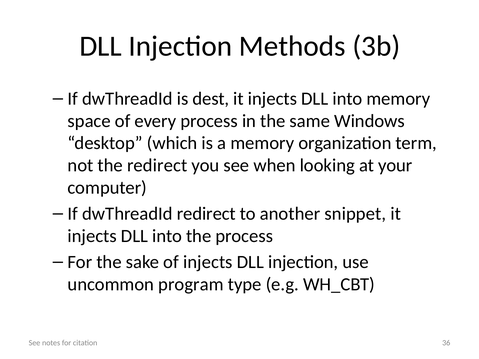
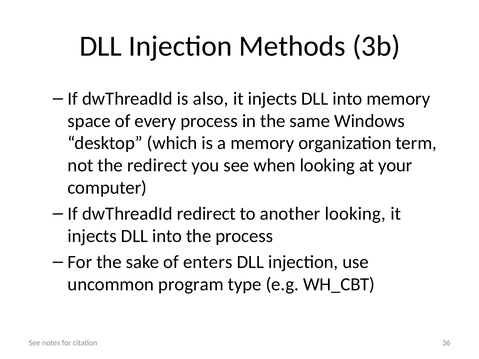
dest: dest -> also
another snippet: snippet -> looking
of injects: injects -> enters
